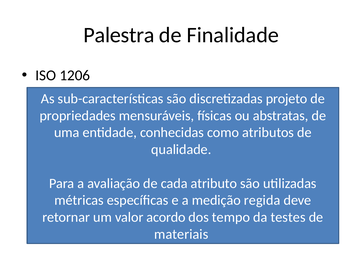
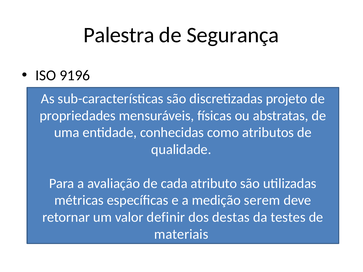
de Finalidade: Finalidade -> Segurança
1206: 1206 -> 9196
regida: regida -> serem
acordo at (166, 217): acordo -> definir
tempo: tempo -> destas
